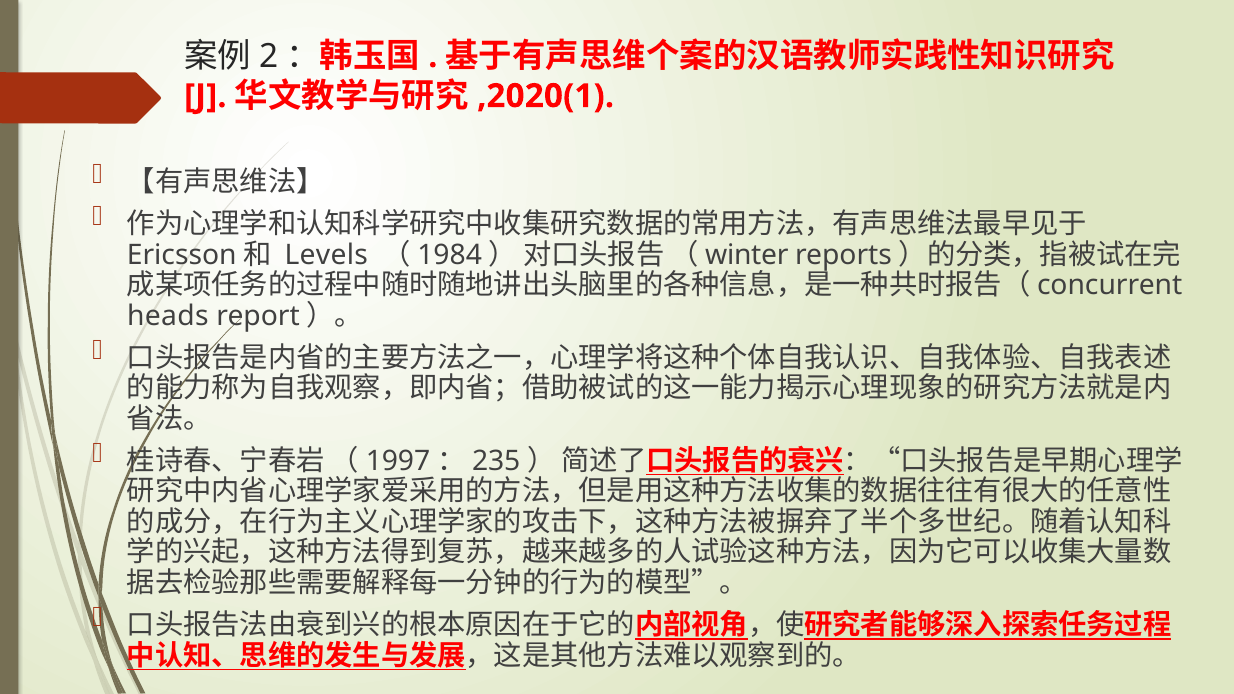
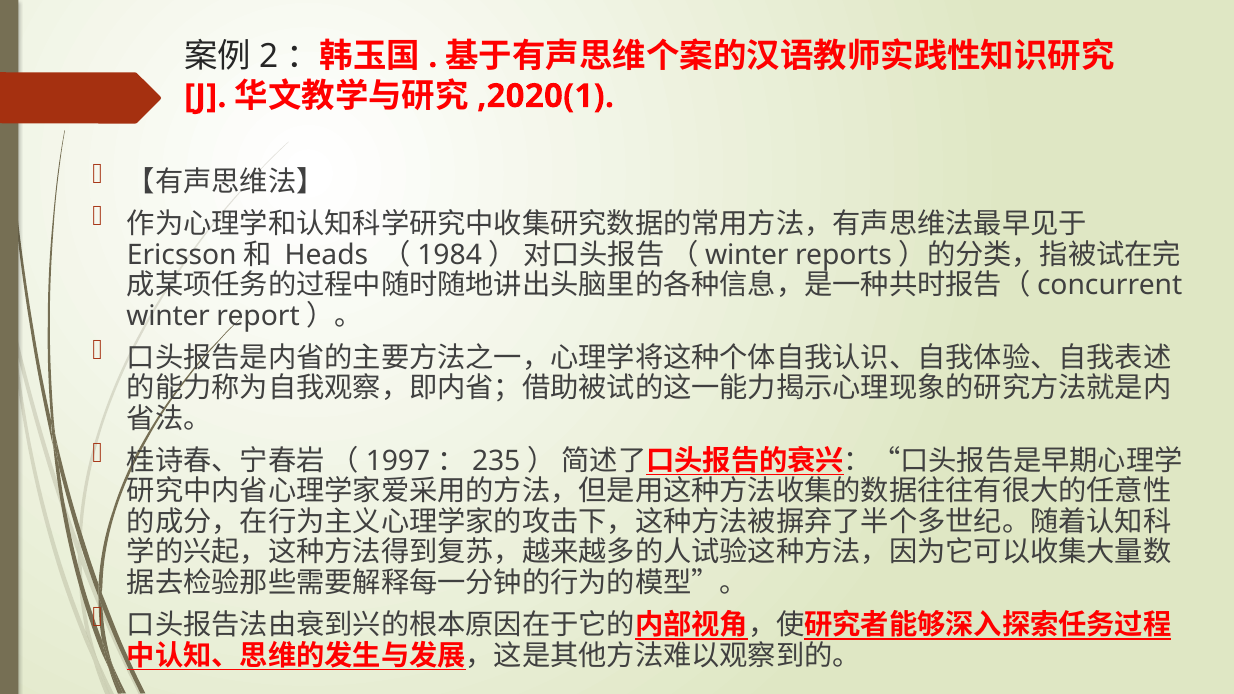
Levels: Levels -> Heads
heads at (168, 316): heads -> winter
